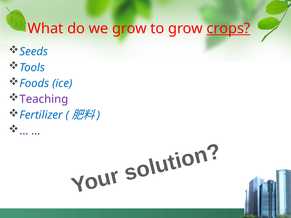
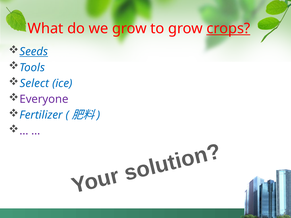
Seeds underline: none -> present
Foods: Foods -> Select
Teaching: Teaching -> Everyone
